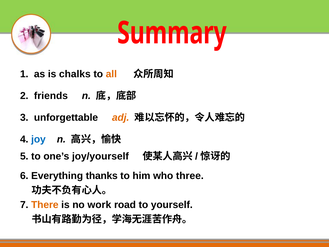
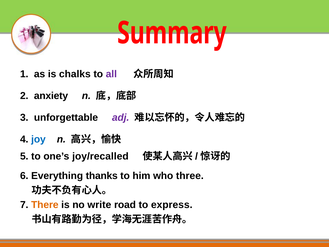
all colour: orange -> purple
friends: friends -> anxiety
adj colour: orange -> purple
joy/yourself: joy/yourself -> joy/recalled
work: work -> write
yourself: yourself -> express
